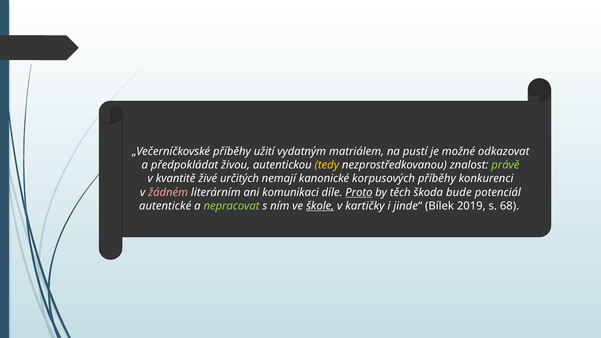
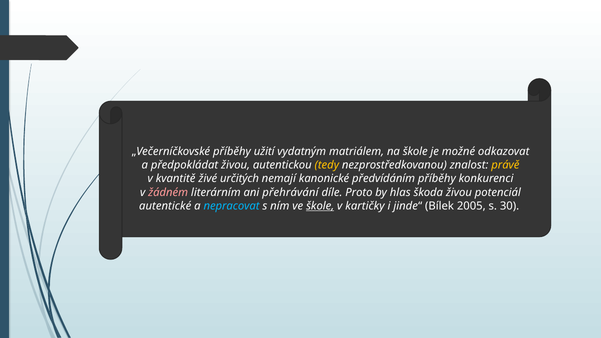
na pustí: pustí -> škole
právě colour: light green -> yellow
korpusových: korpusových -> předvídáním
komunikaci: komunikaci -> přehrávání
Proto underline: present -> none
těch: těch -> hlas
škoda bude: bude -> živou
nepracovat colour: light green -> light blue
2019: 2019 -> 2005
68: 68 -> 30
